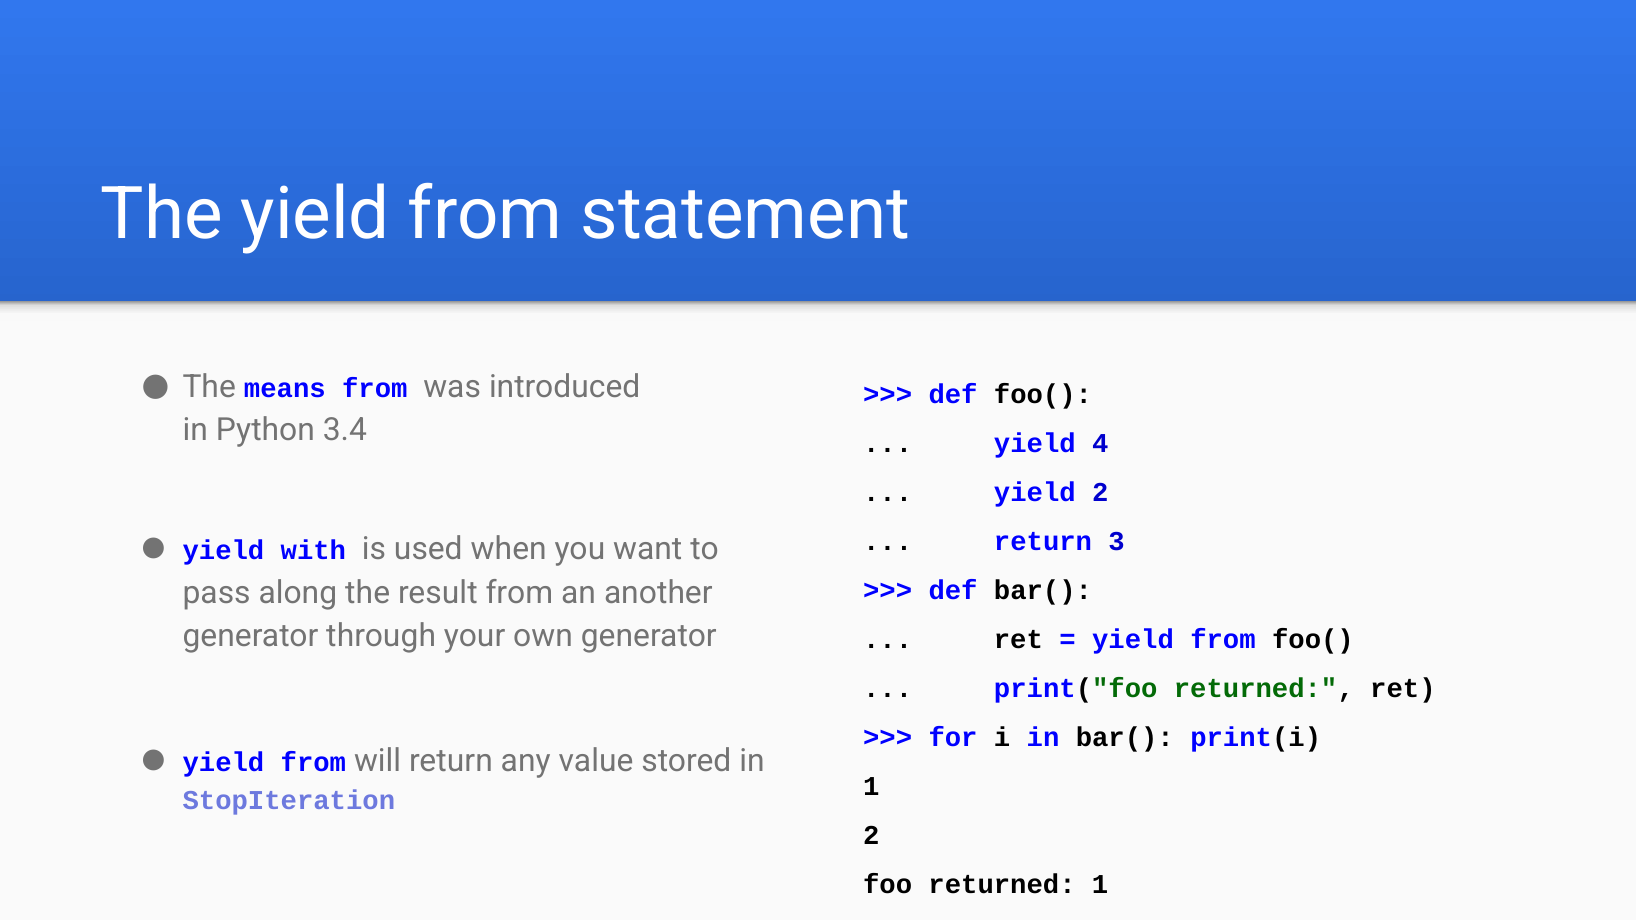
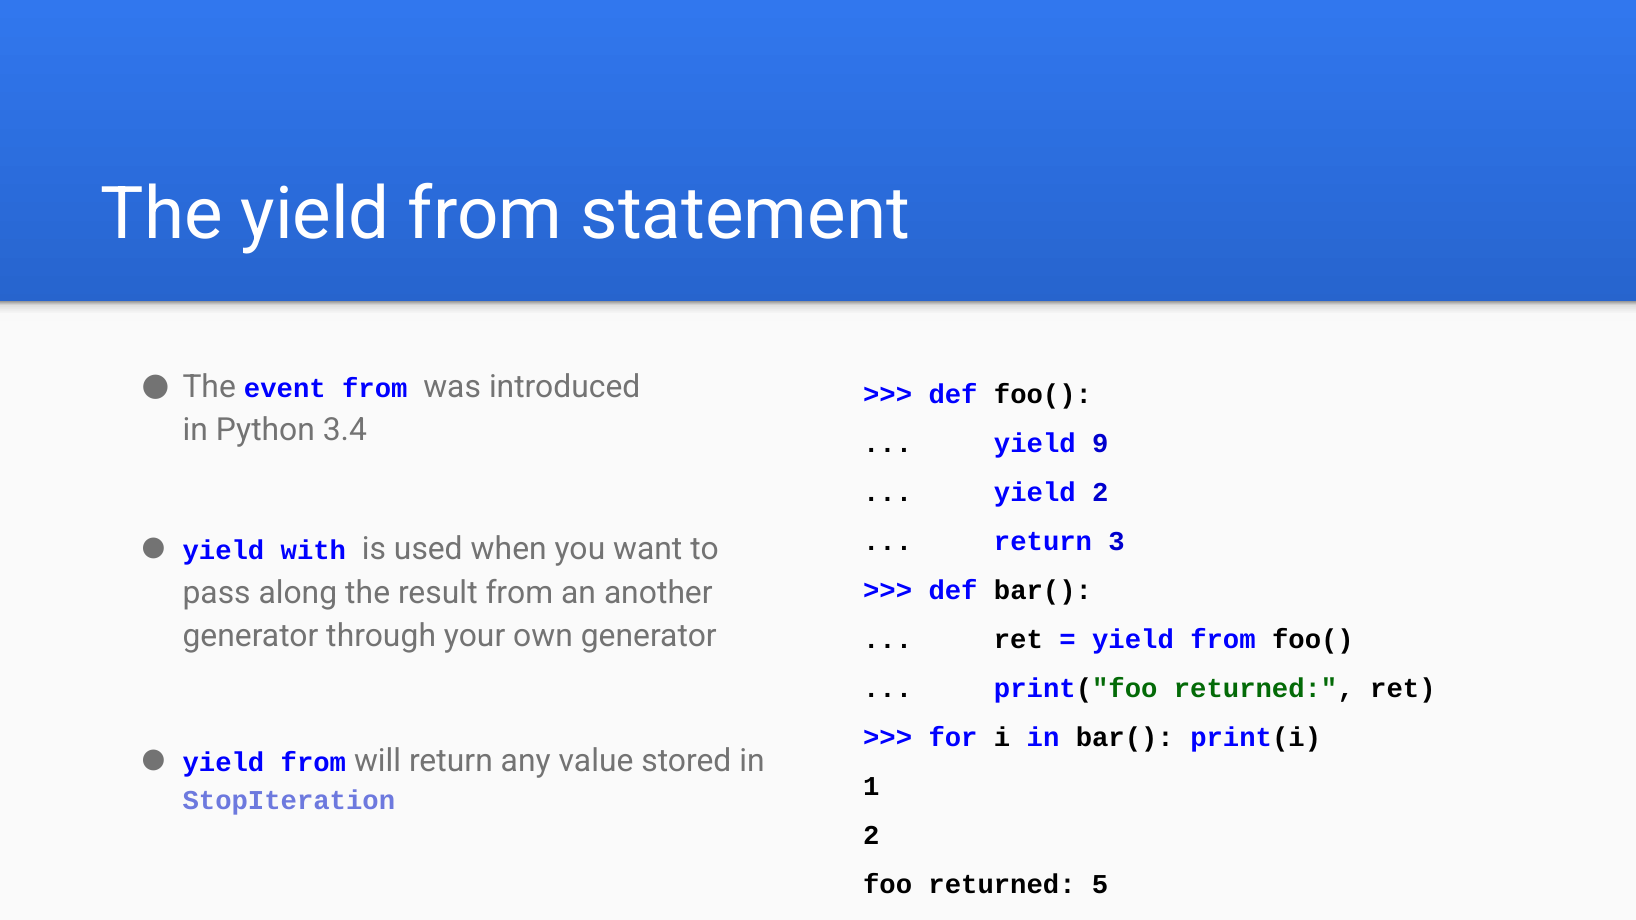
means: means -> event
4: 4 -> 9
returned 1: 1 -> 5
